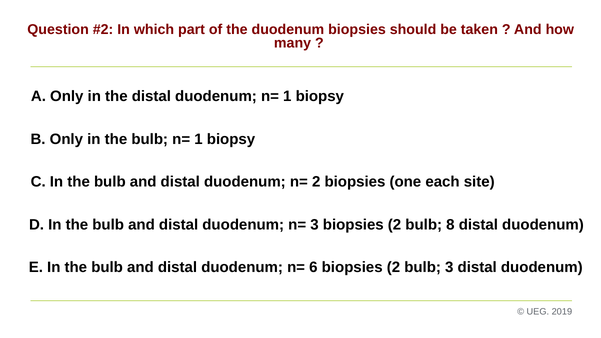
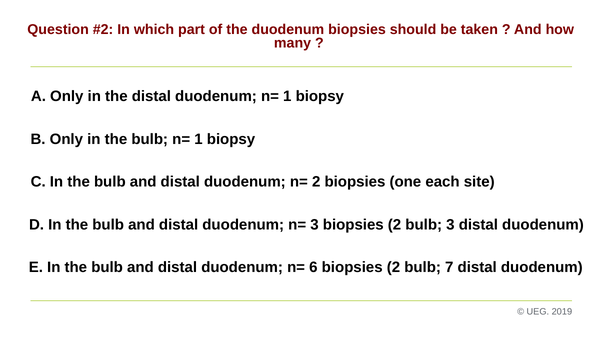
bulb 8: 8 -> 3
bulb 3: 3 -> 7
